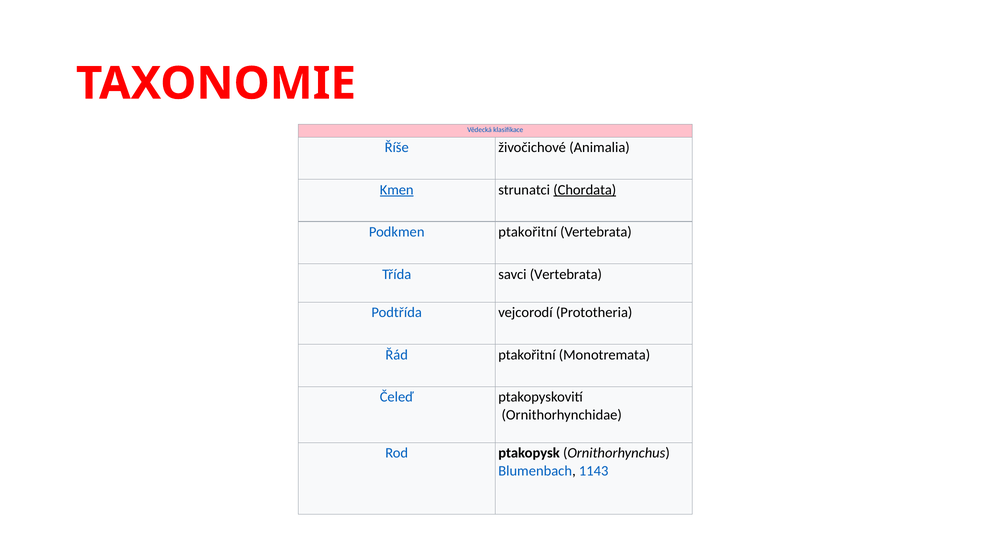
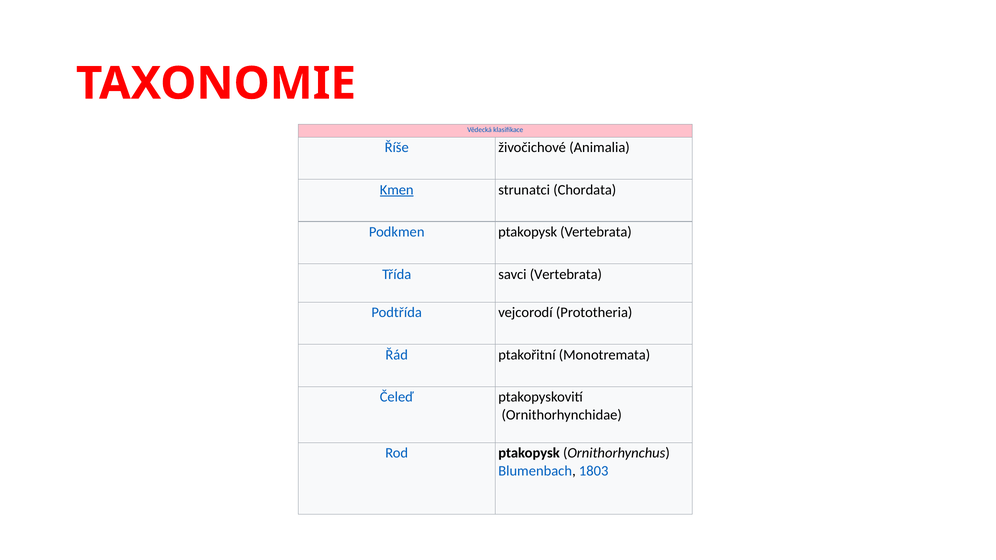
Chordata underline: present -> none
Podkmen ptakořitní: ptakořitní -> ptakopysk
1143: 1143 -> 1803
